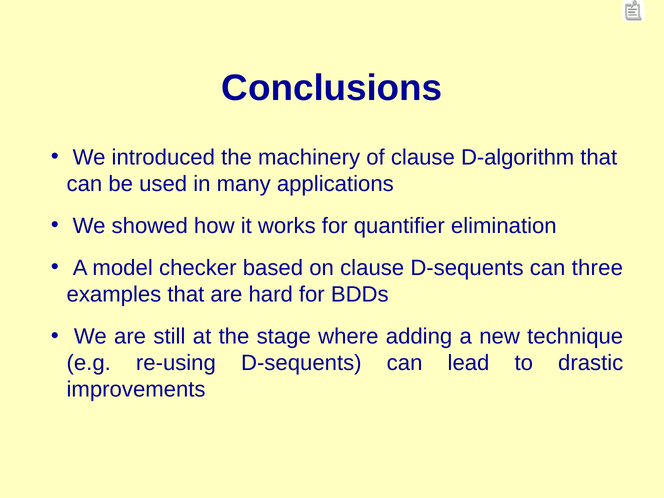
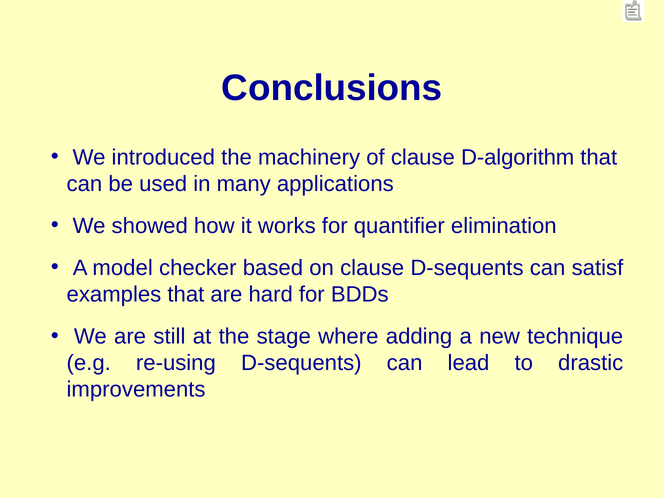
three: three -> satisf
